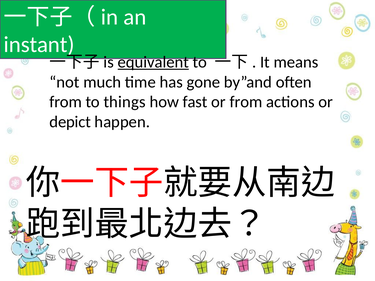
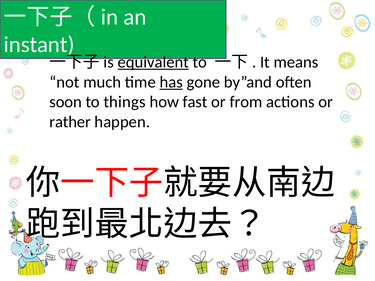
has underline: none -> present
from at (66, 102): from -> soon
depict: depict -> rather
